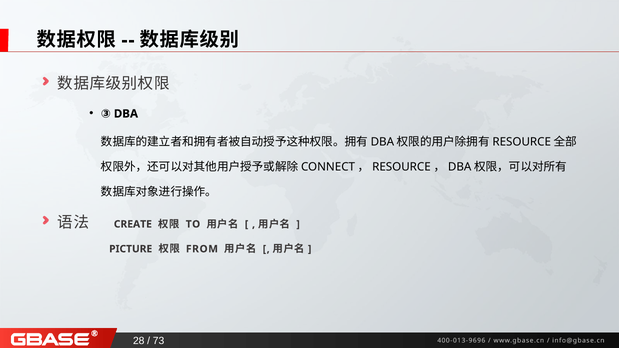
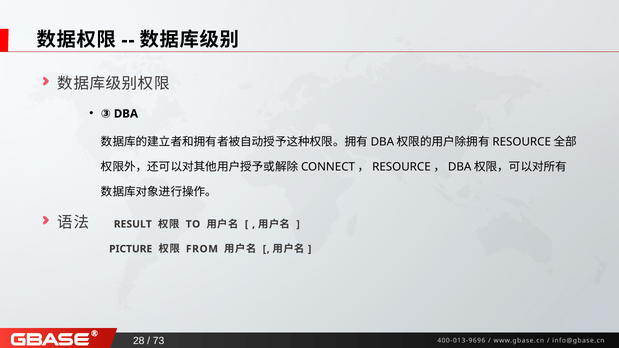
CREATE: CREATE -> RESULT
